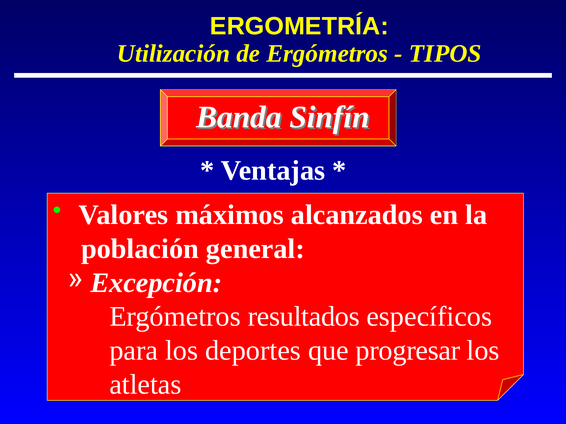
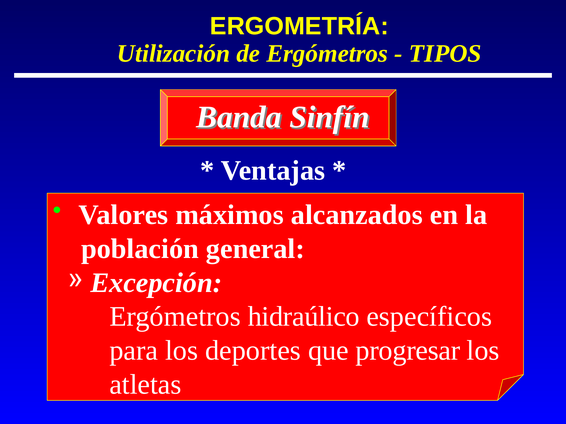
resultados: resultados -> hidraúlico
